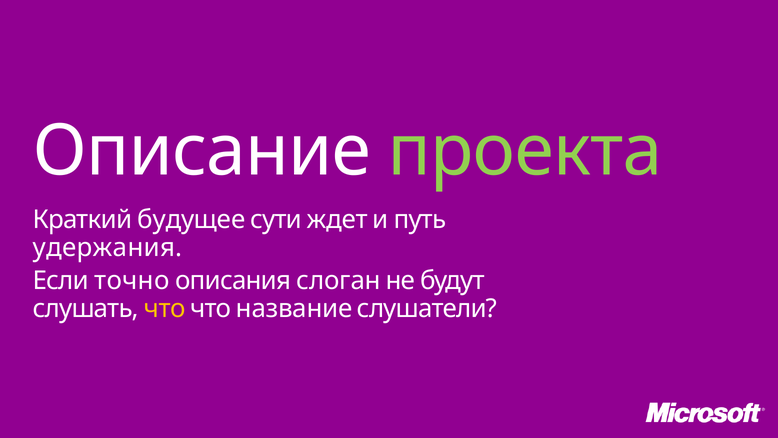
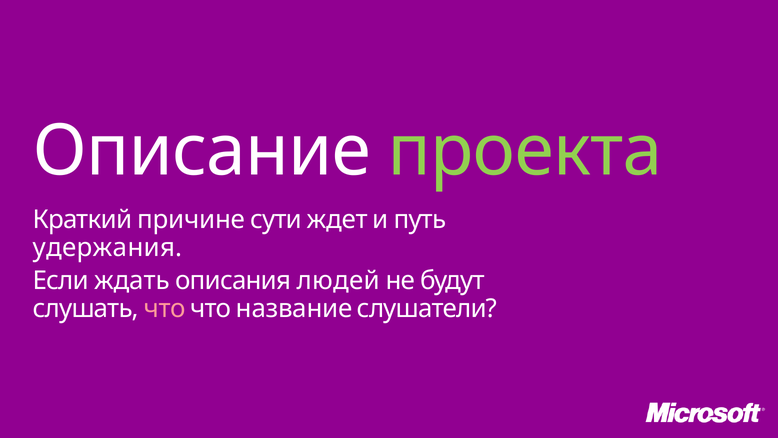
будущее: будущее -> причине
точно: точно -> ждать
слоган: слоган -> людей
что at (165, 309) colour: yellow -> pink
